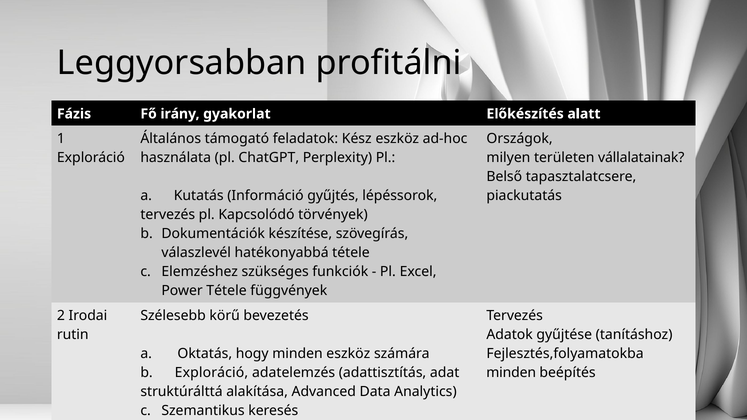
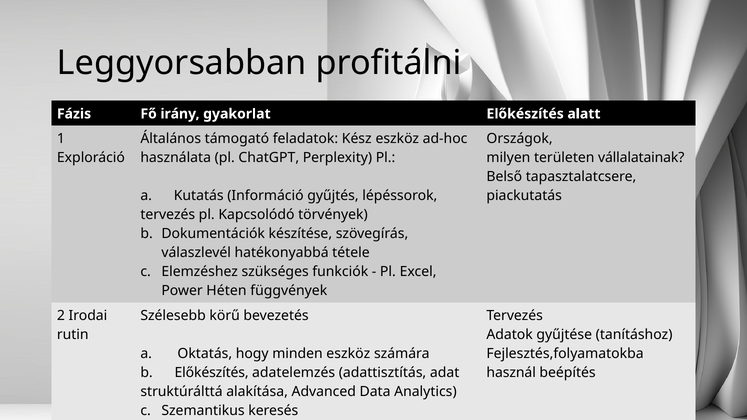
Power Tétele: Tétele -> Héten
b Exploráció: Exploráció -> Előkészítés
minden at (511, 373): minden -> használ
